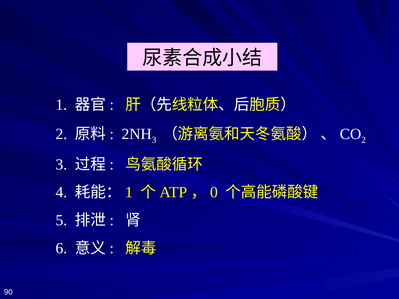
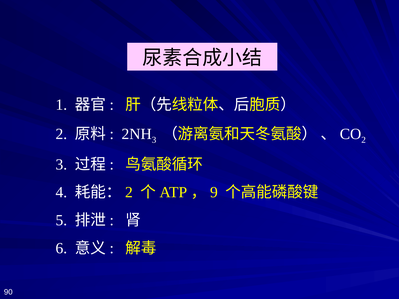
1 at (129, 193): 1 -> 2
0: 0 -> 9
